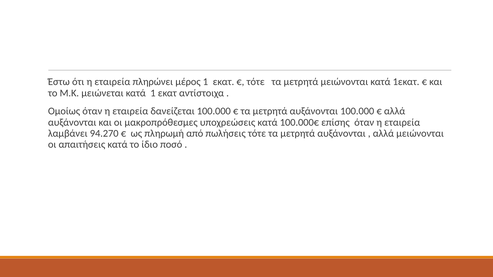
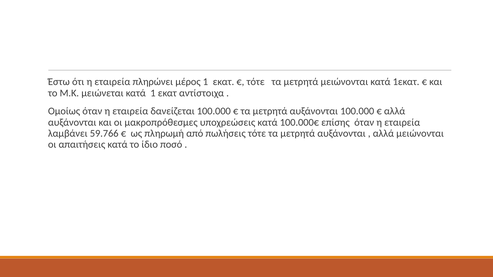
94.270: 94.270 -> 59.766
